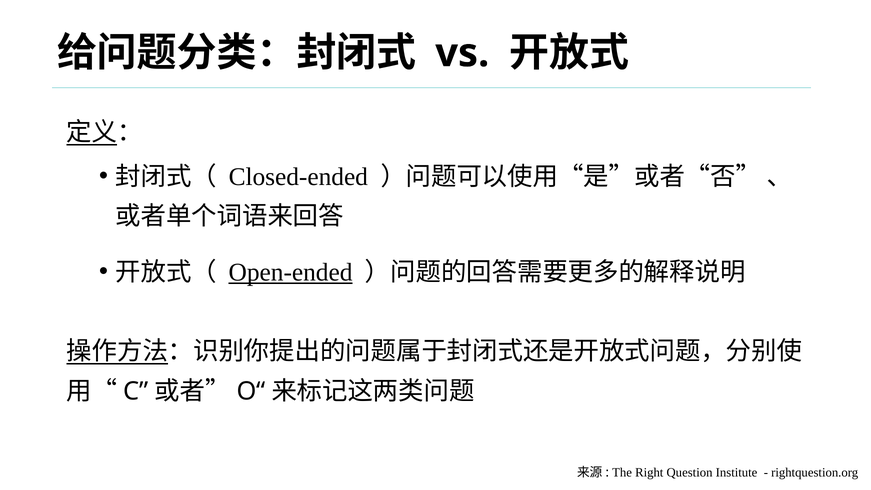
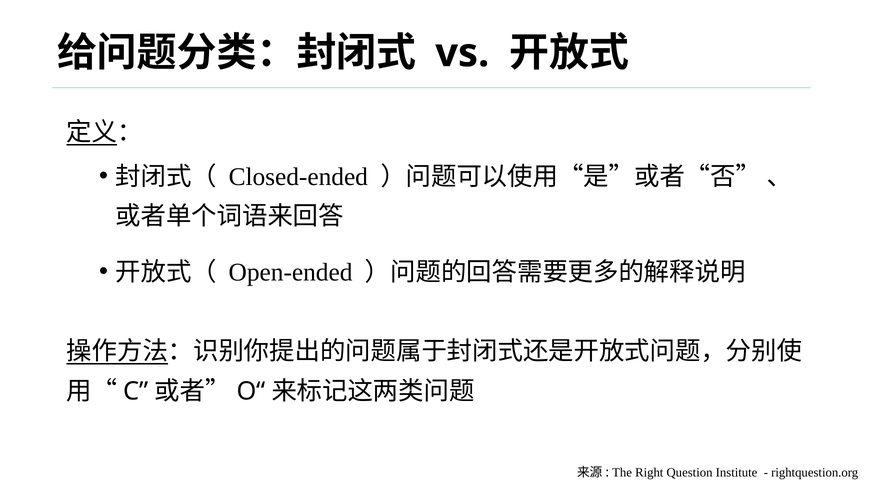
Open-ended underline: present -> none
